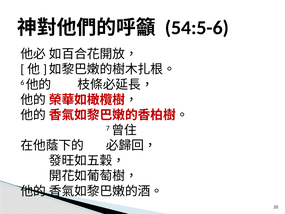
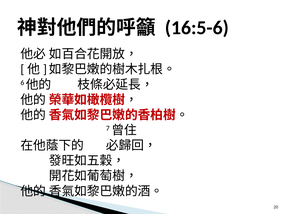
54:5-6: 54:5-6 -> 16:5-6
